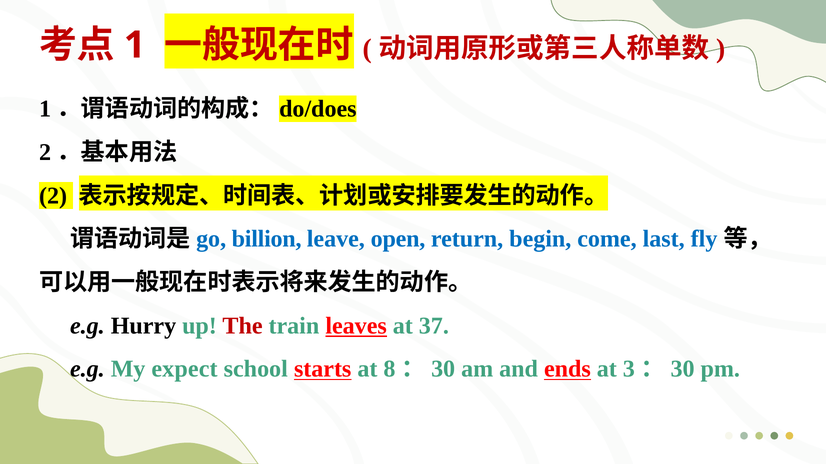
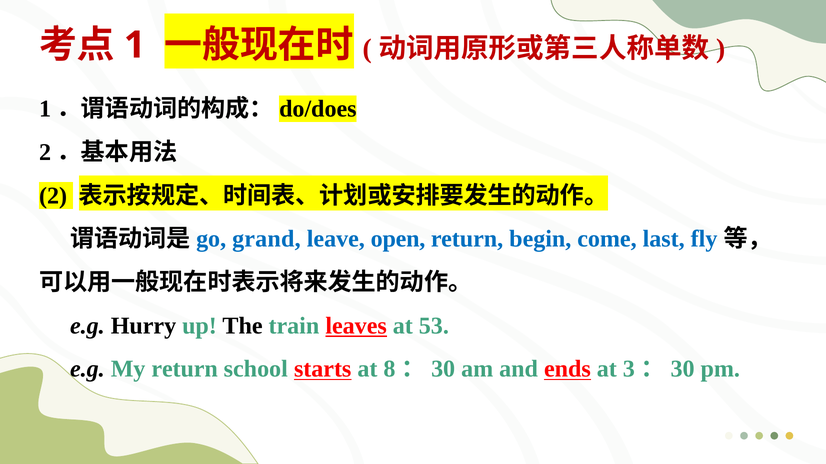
billion: billion -> grand
The colour: red -> black
37: 37 -> 53
My expect: expect -> return
